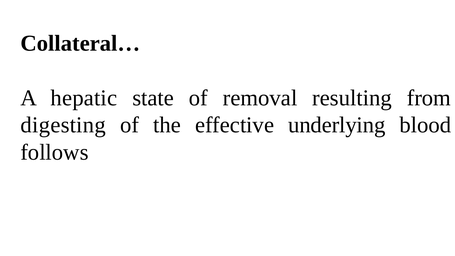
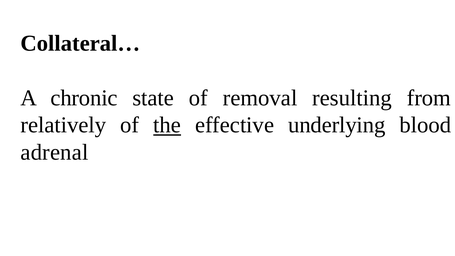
hepatic: hepatic -> chronic
digesting: digesting -> relatively
the underline: none -> present
follows: follows -> adrenal
